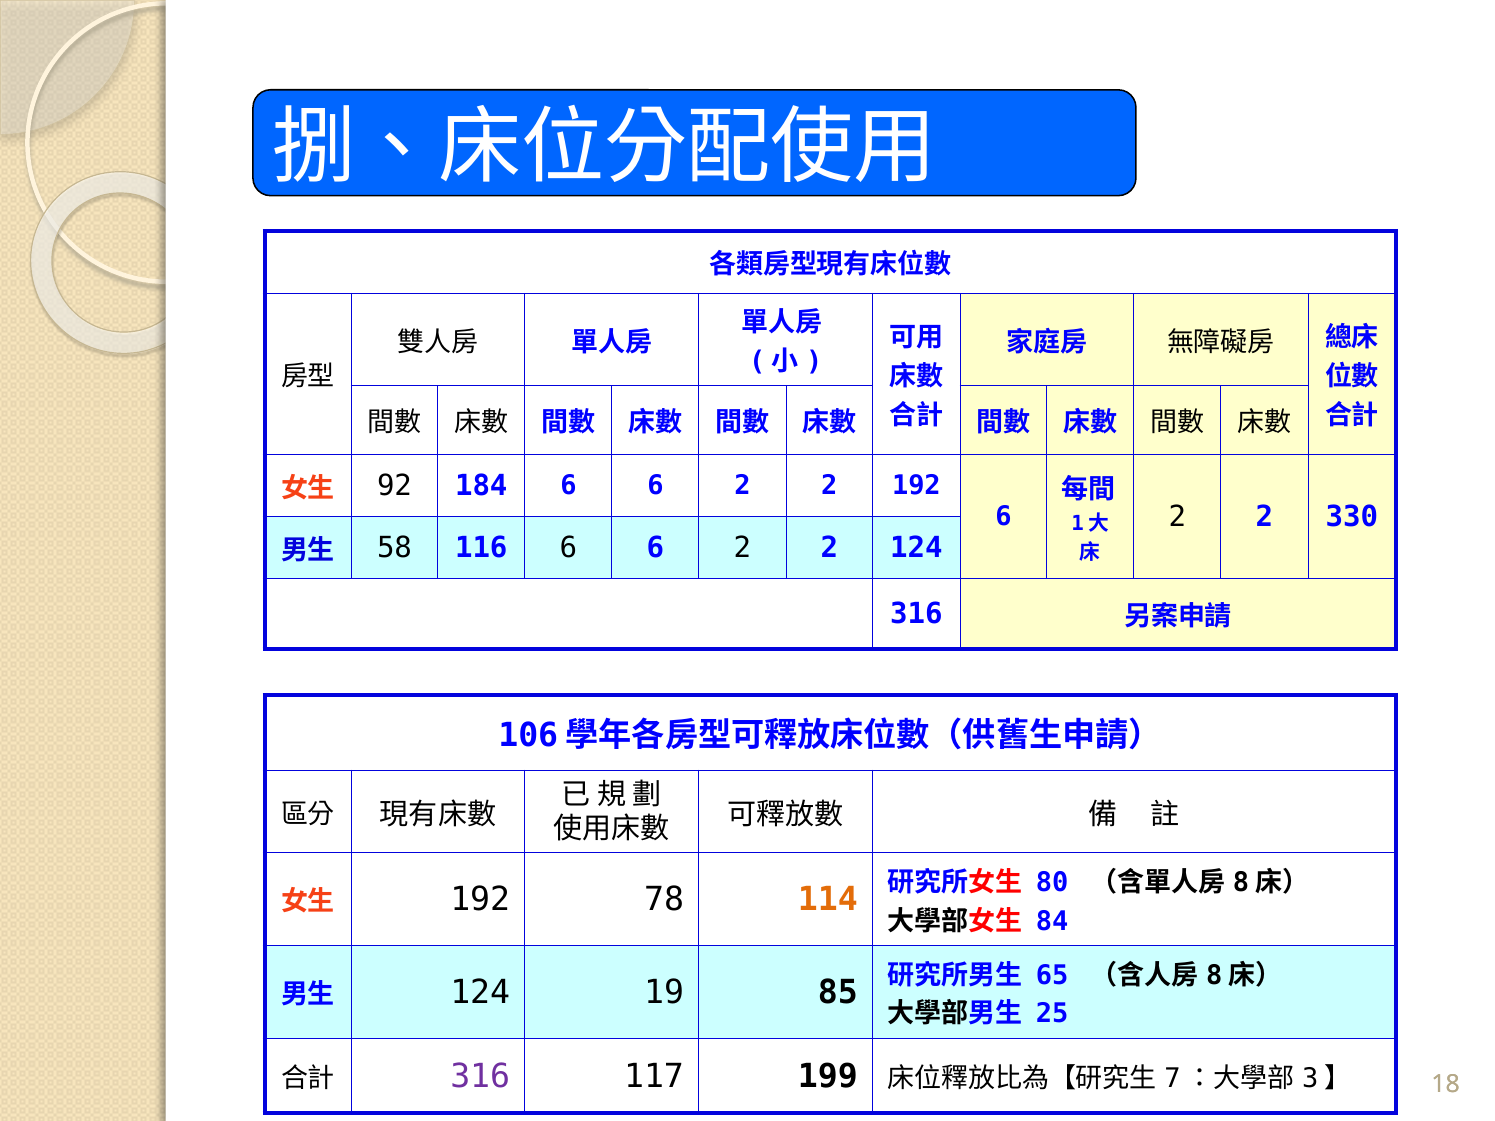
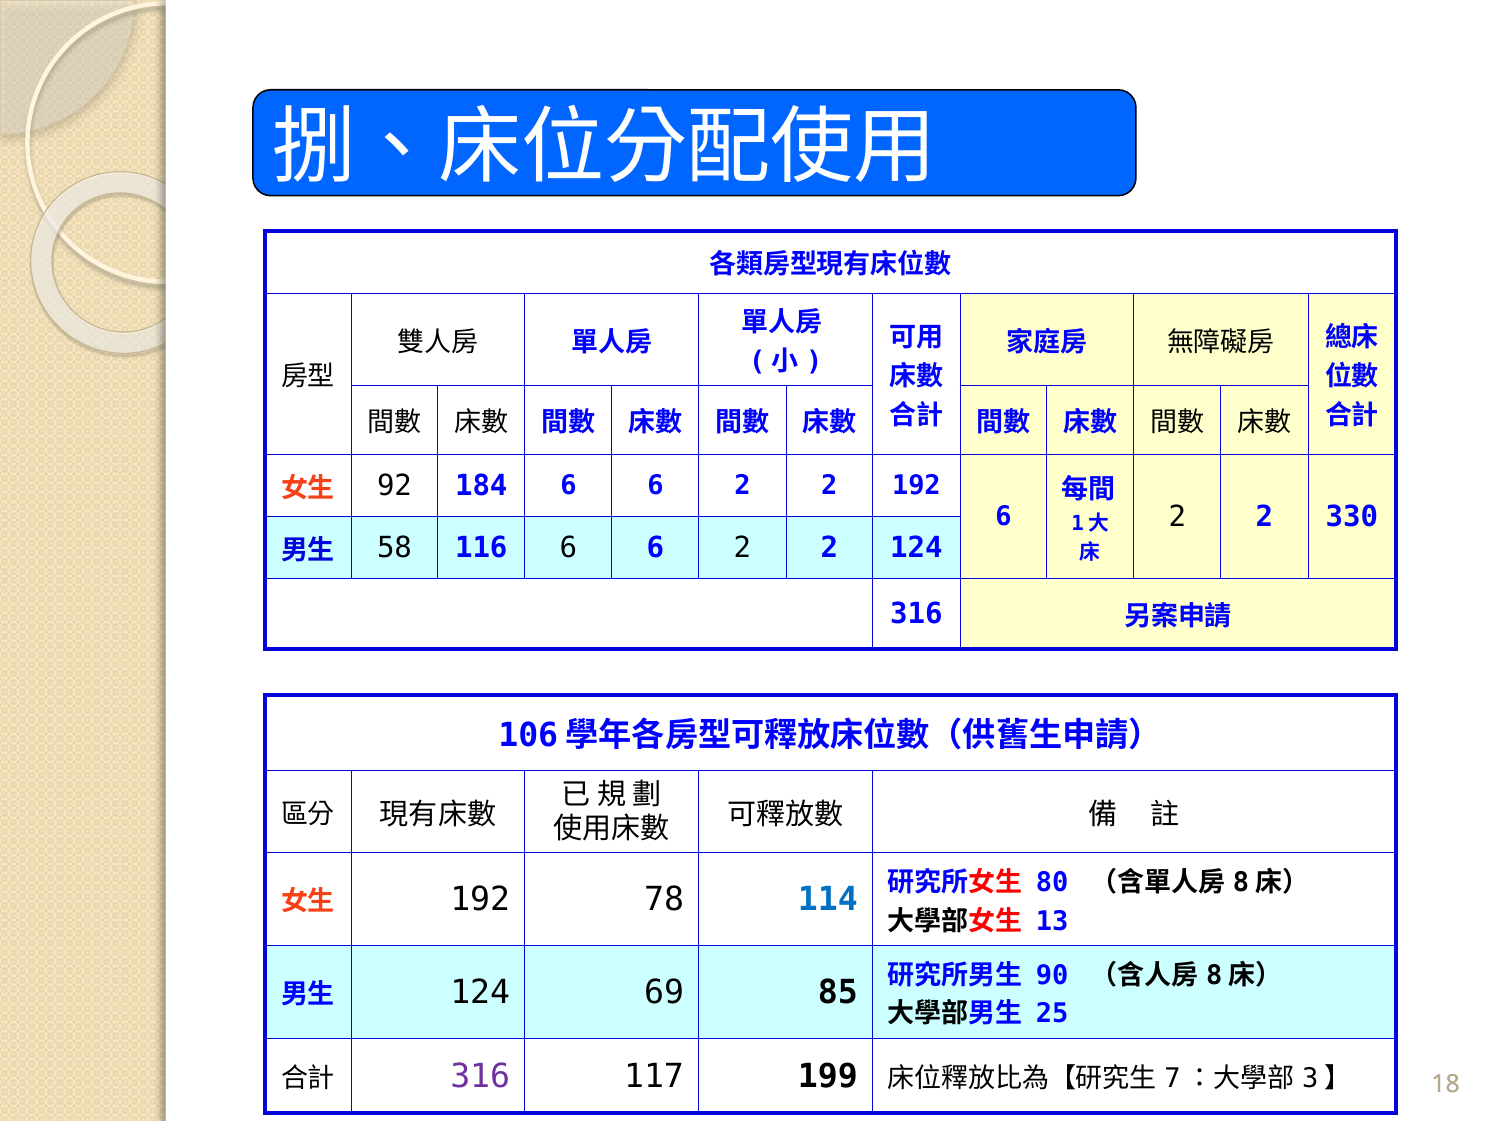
114 colour: orange -> blue
84: 84 -> 13
19: 19 -> 69
65: 65 -> 90
